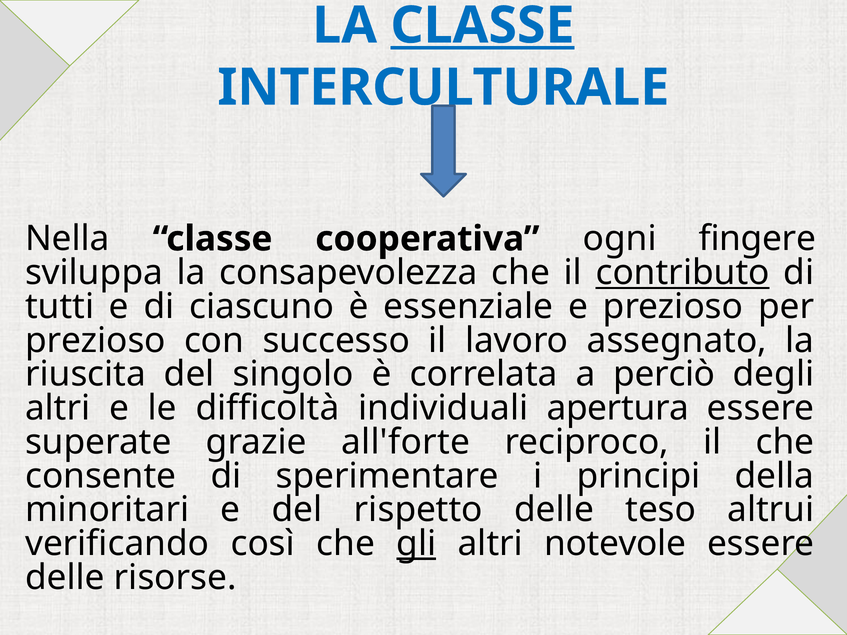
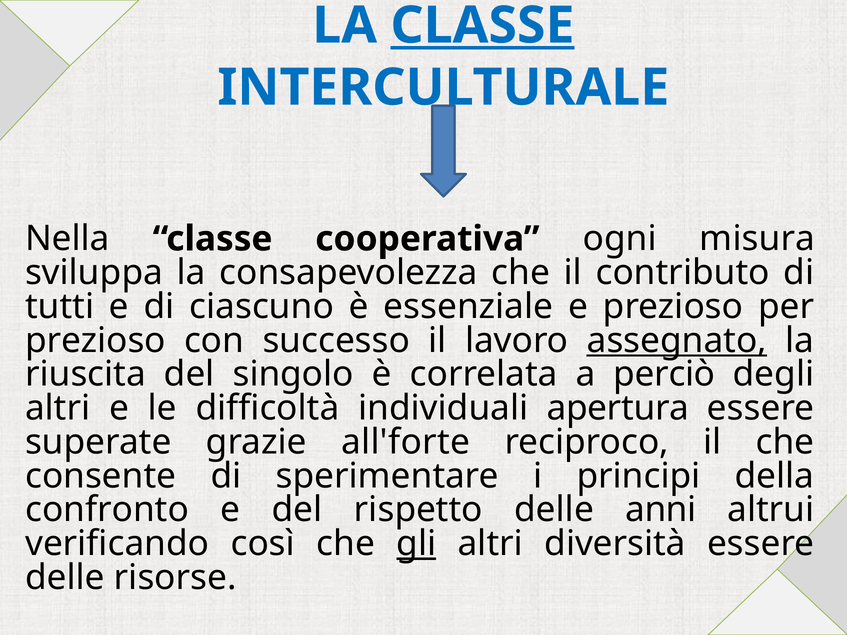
fingere: fingere -> misura
contributo underline: present -> none
assegnato underline: none -> present
minoritari: minoritari -> confronto
teso: teso -> anni
notevole: notevole -> diversità
